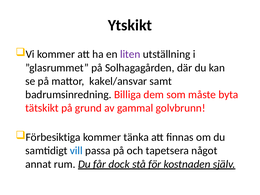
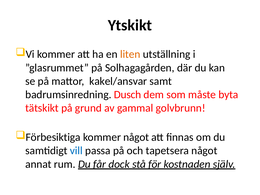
liten colour: purple -> orange
Billiga: Billiga -> Dusch
kommer tänka: tänka -> något
